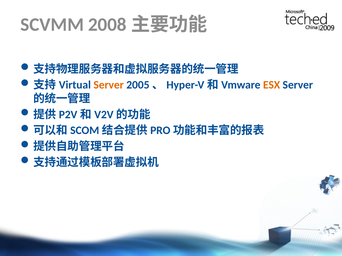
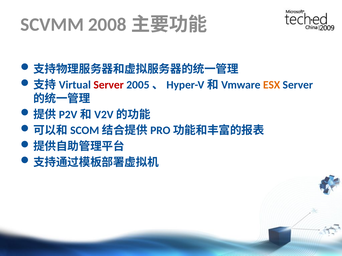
Server at (109, 85) colour: orange -> red
